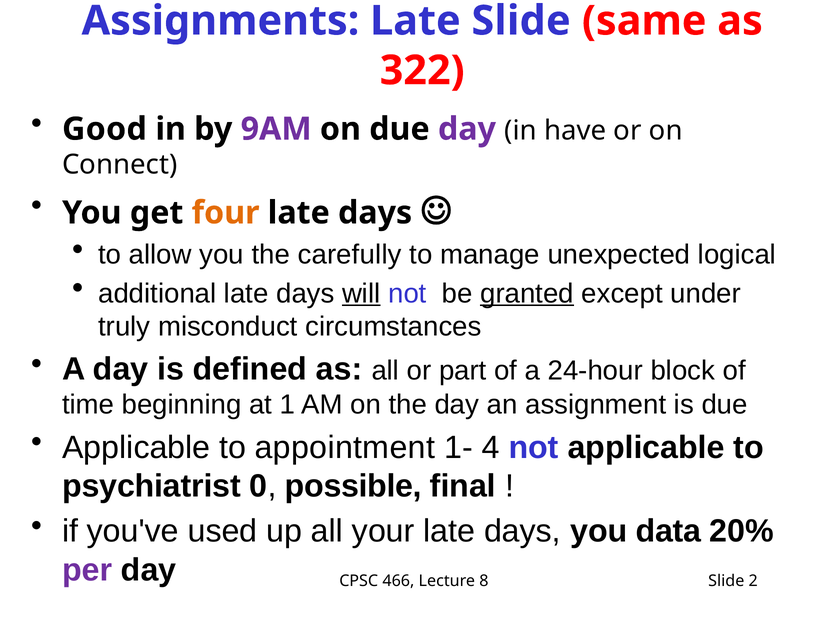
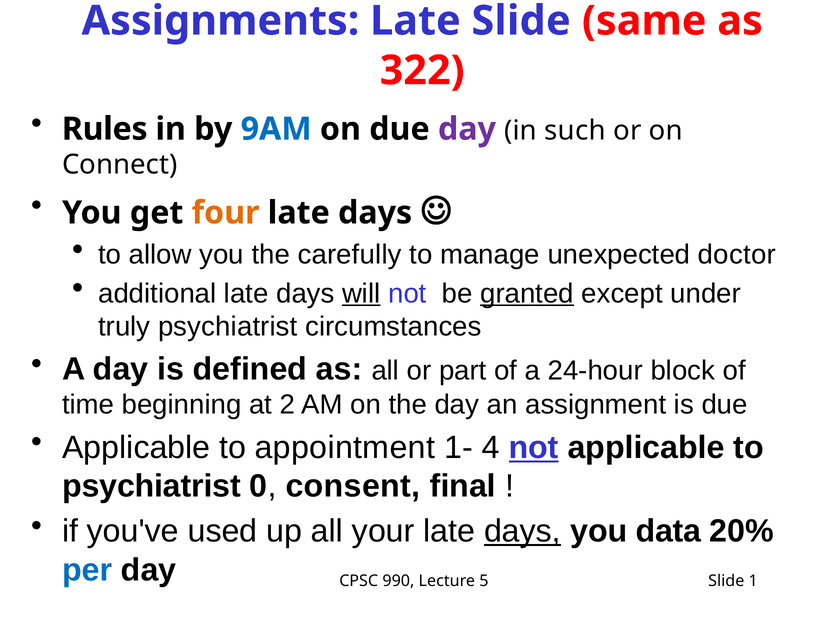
Good: Good -> Rules
9AM colour: purple -> blue
have: have -> such
logical: logical -> doctor
truly misconduct: misconduct -> psychiatrist
1: 1 -> 2
not at (534, 447) underline: none -> present
possible: possible -> consent
days at (522, 531) underline: none -> present
per colour: purple -> blue
466: 466 -> 990
8: 8 -> 5
2: 2 -> 1
